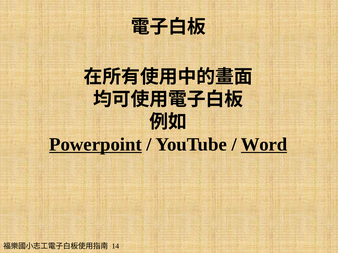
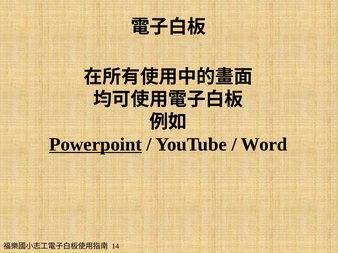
Word underline: present -> none
